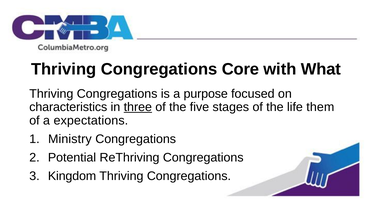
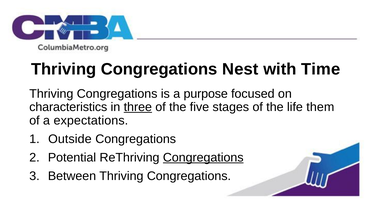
Core: Core -> Nest
What: What -> Time
Ministry: Ministry -> Outside
Congregations at (203, 158) underline: none -> present
Kingdom: Kingdom -> Between
